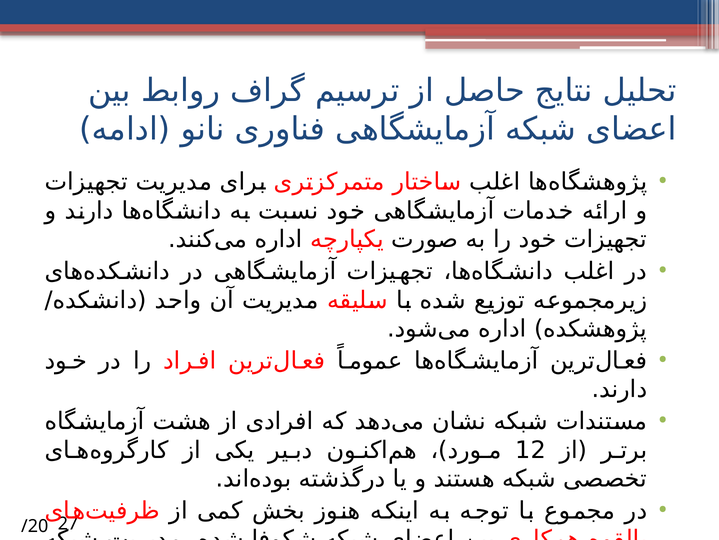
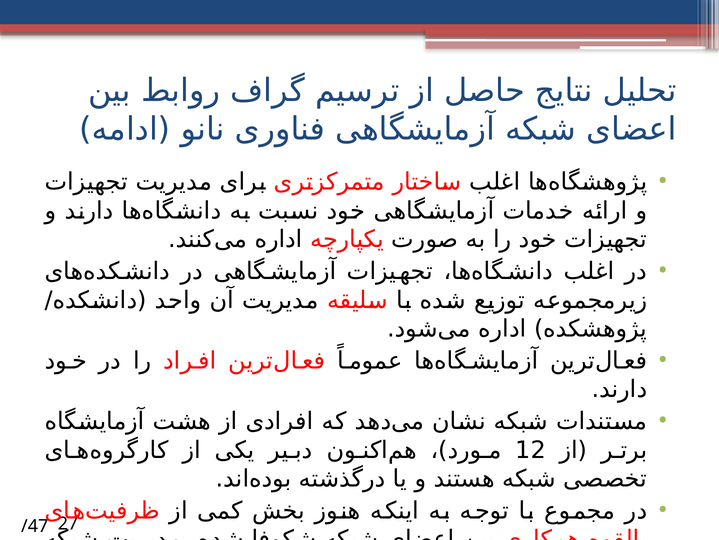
/20: /20 -> /47
